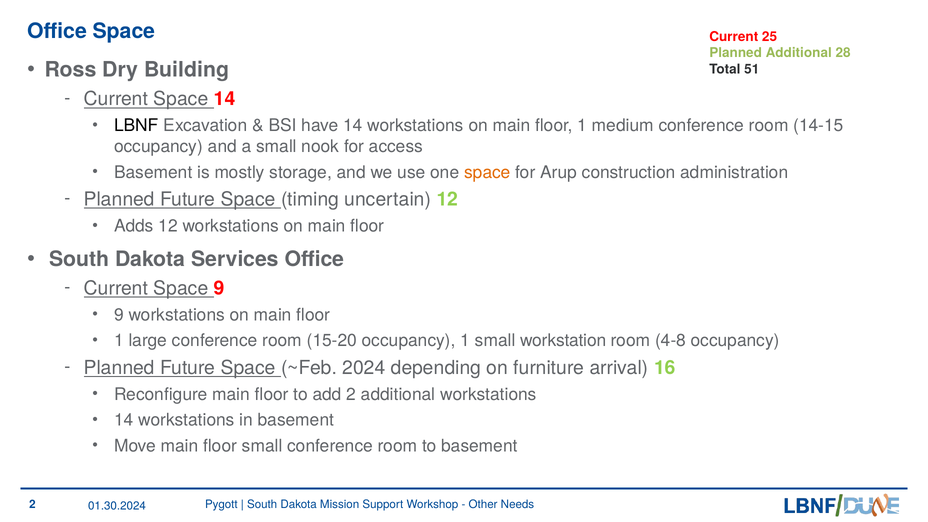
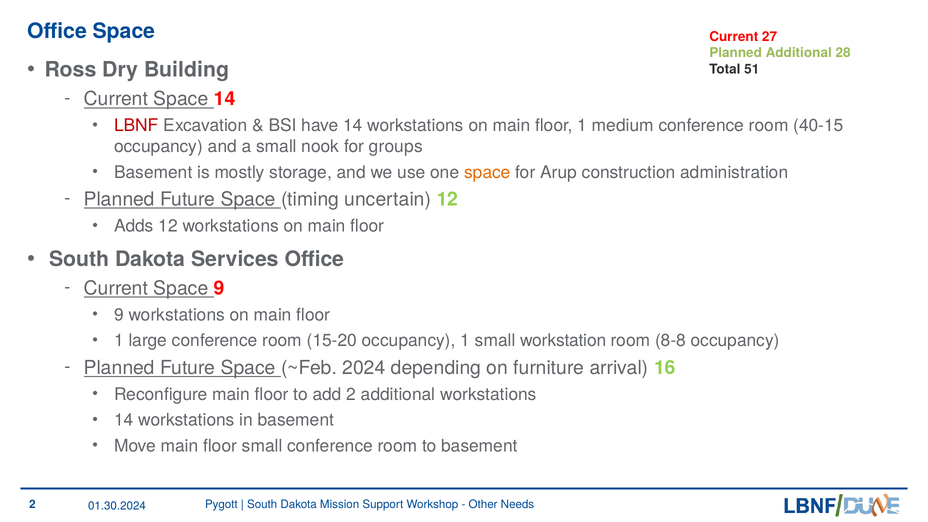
25: 25 -> 27
LBNF colour: black -> red
14-15: 14-15 -> 40-15
access: access -> groups
4-8: 4-8 -> 8-8
